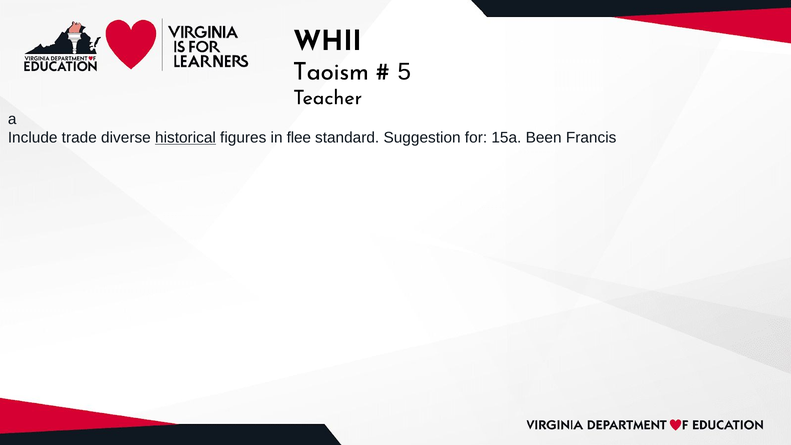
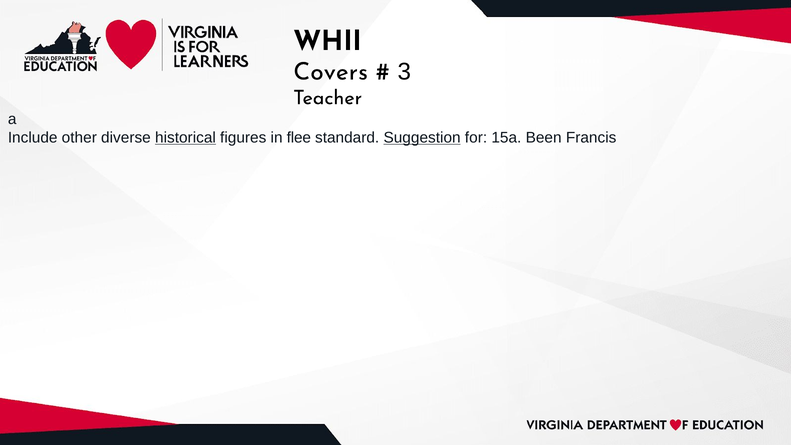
Taoism: Taoism -> Covers
5: 5 -> 3
trade: trade -> other
Suggestion underline: none -> present
